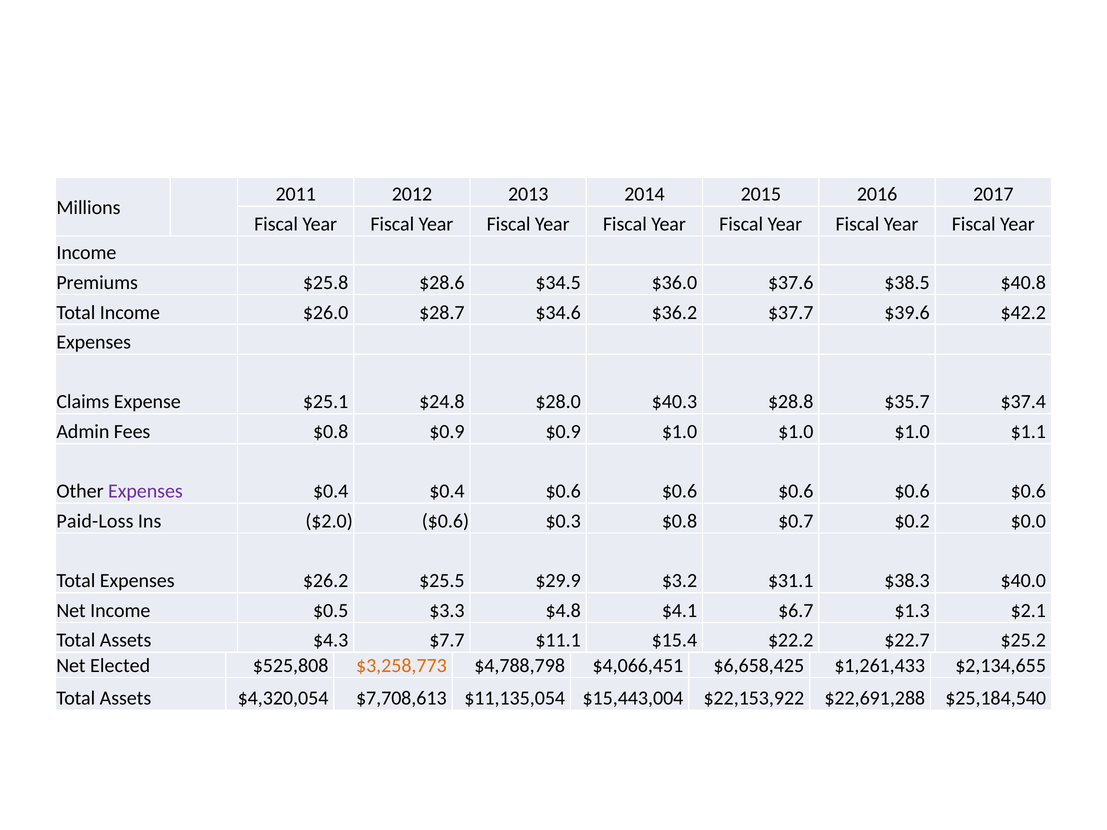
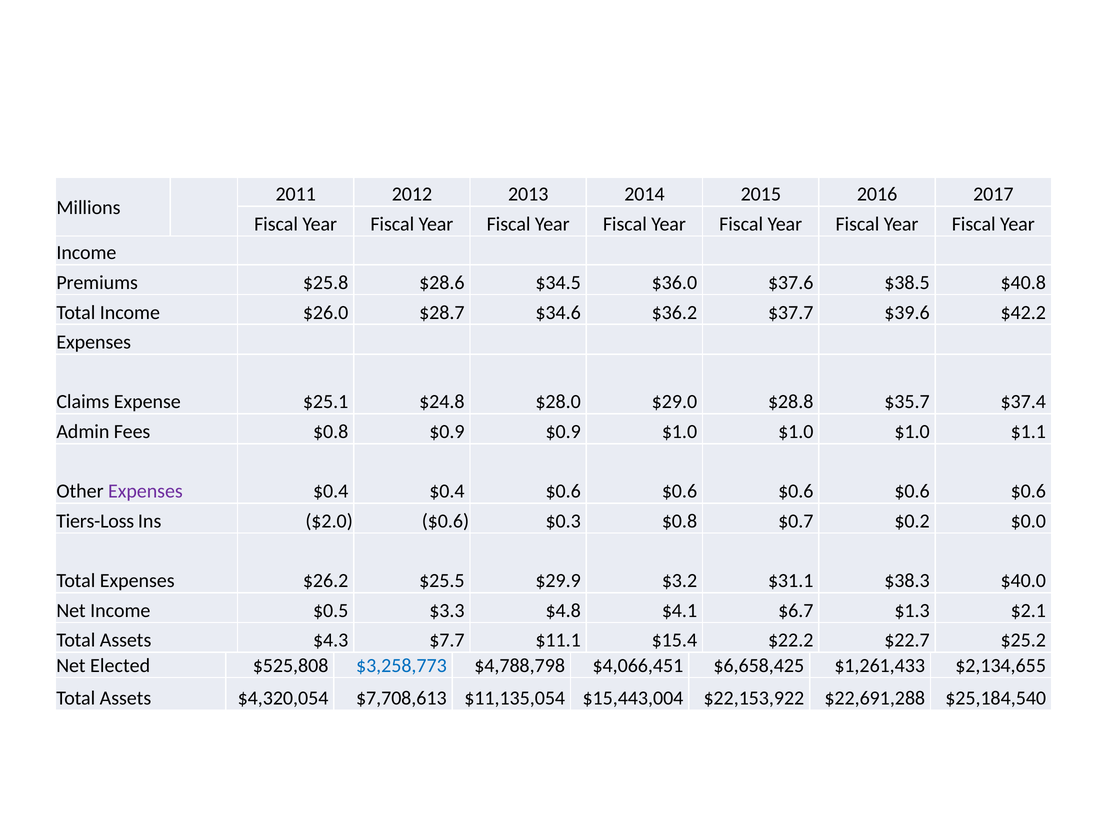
$40.3: $40.3 -> $29.0
Paid-Loss: Paid-Loss -> Tiers-Loss
$3,258,773 colour: orange -> blue
